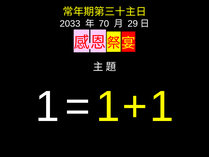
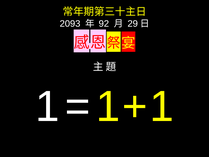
2033: 2033 -> 2093
70: 70 -> 92
